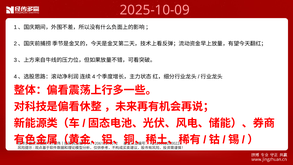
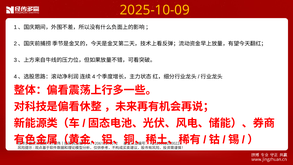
2025-10-09 colour: pink -> yellow
